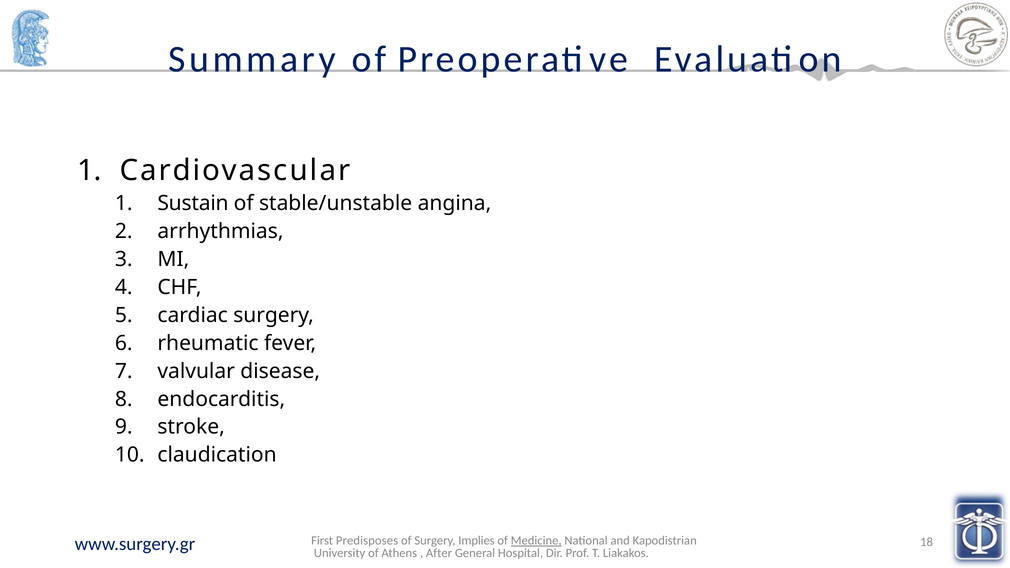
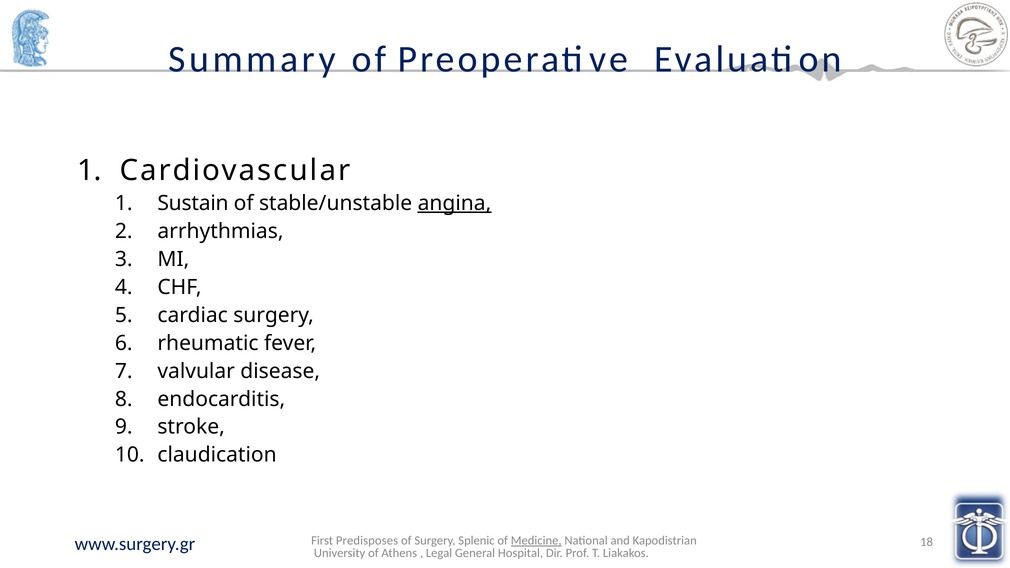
angina underline: none -> present
Implies: Implies -> Splenic
After: After -> Legal
